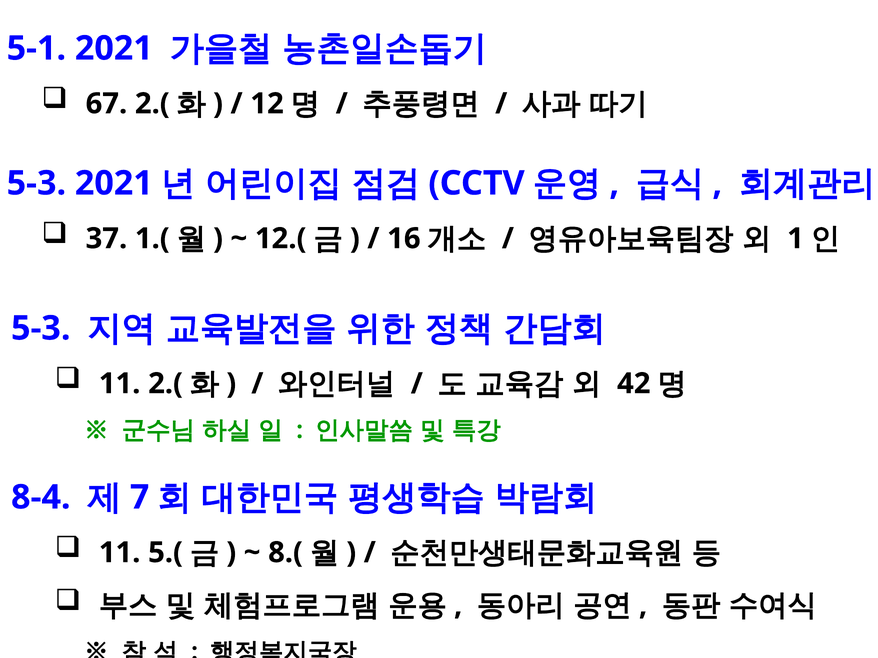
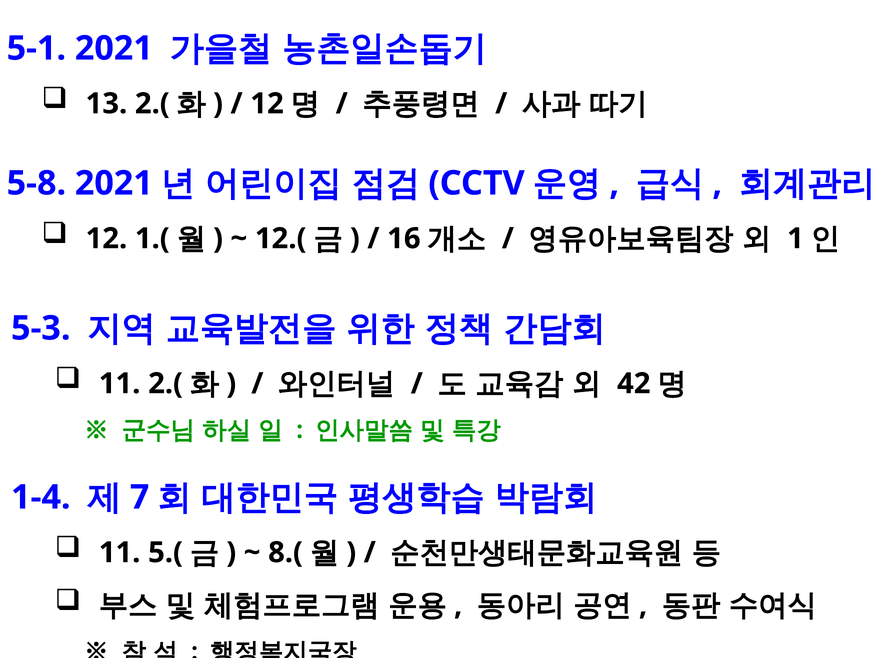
67: 67 -> 13
5-3 at (36, 183): 5-3 -> 5-8
37 at (106, 239): 37 -> 12
8-4: 8-4 -> 1-4
